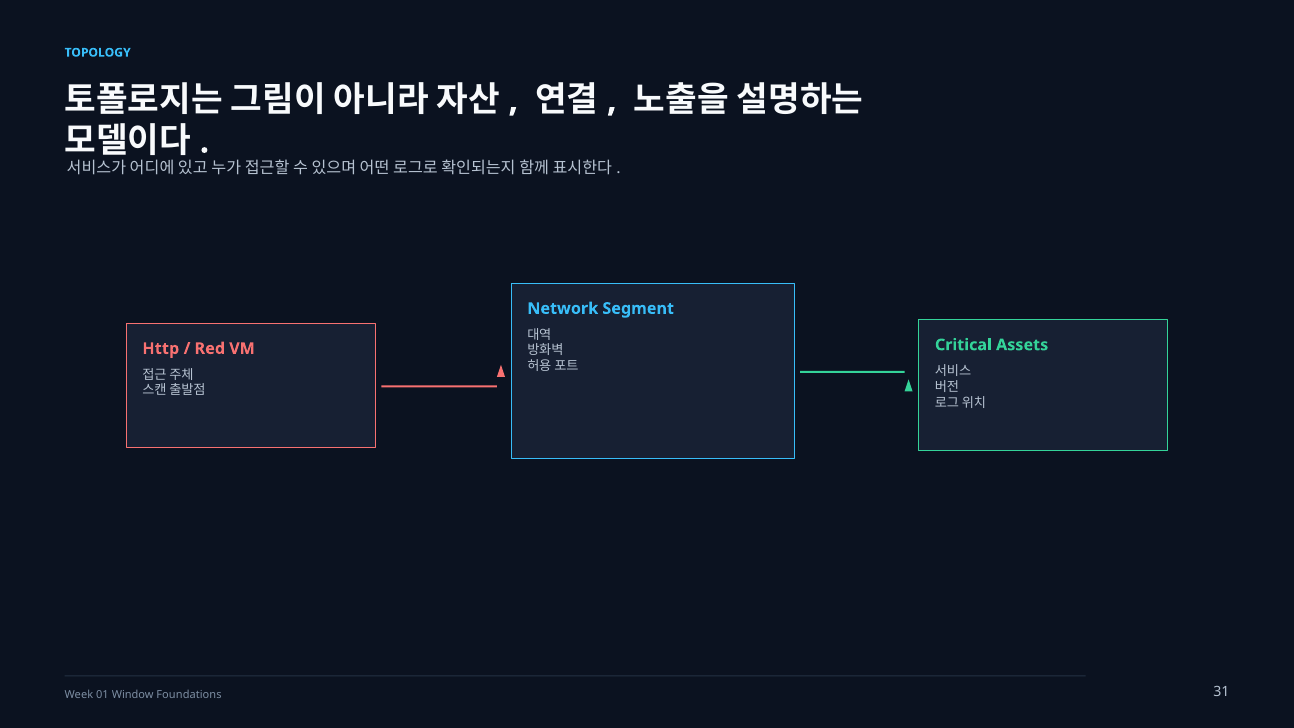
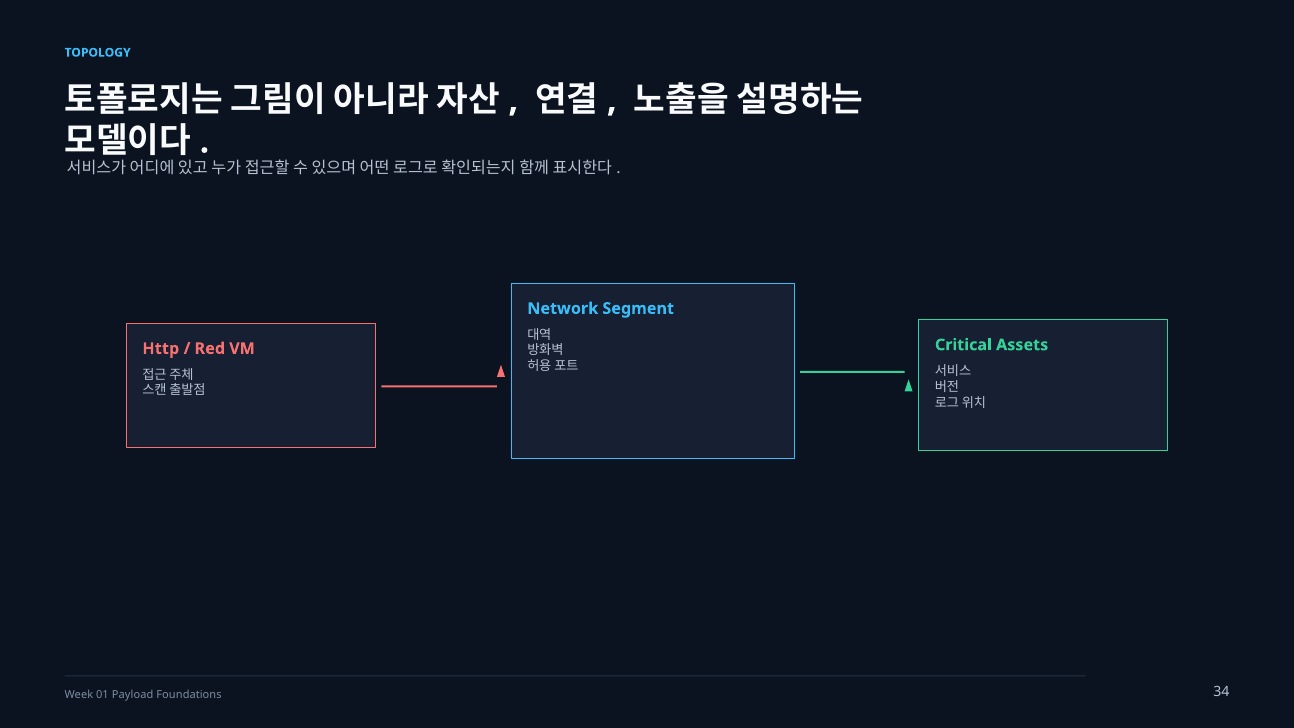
Window: Window -> Payload
31: 31 -> 34
